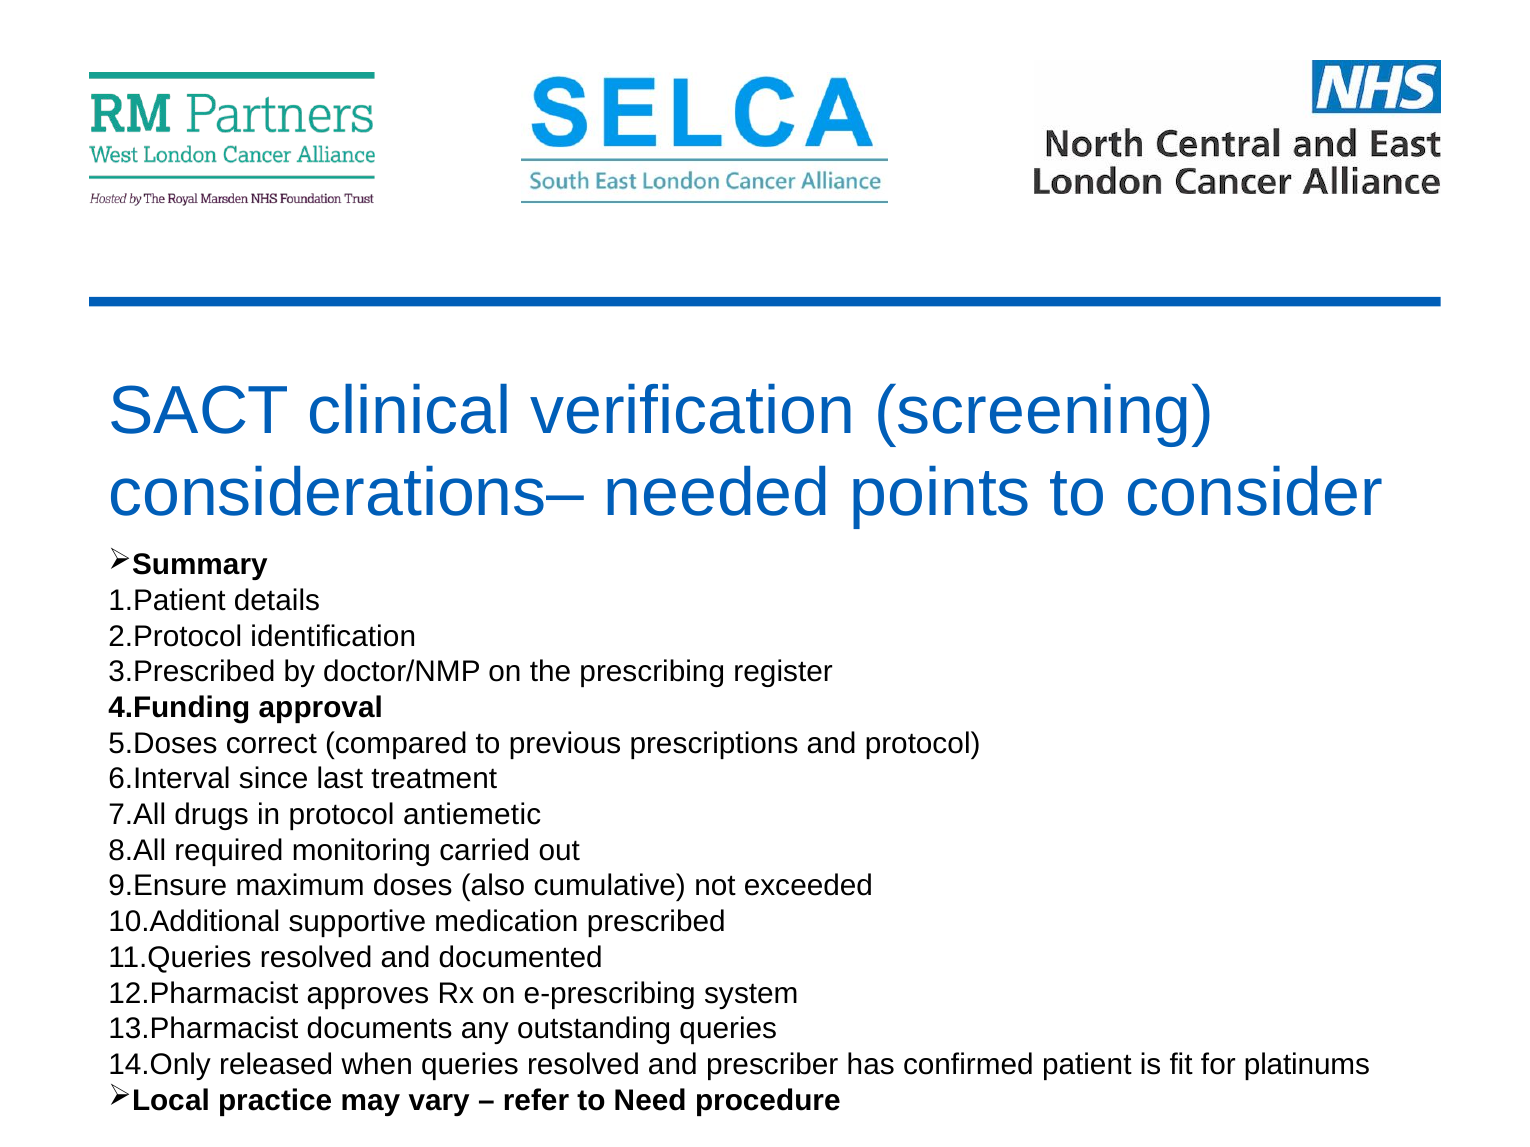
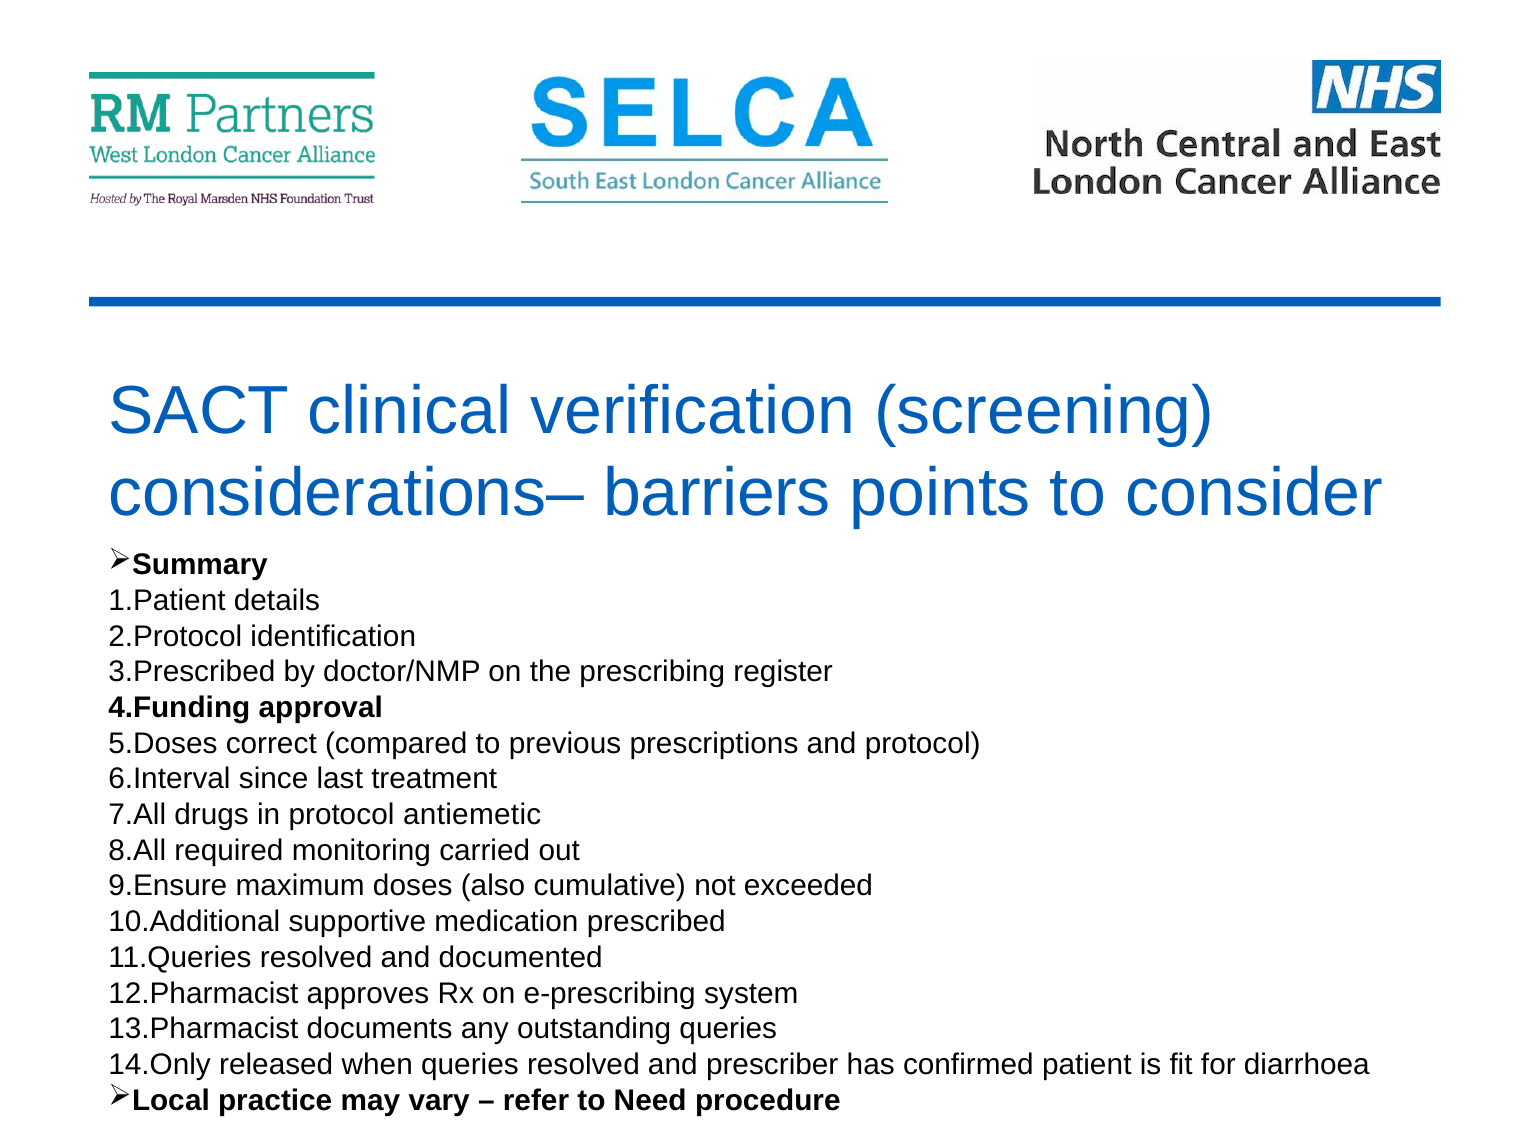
needed: needed -> barriers
platinums: platinums -> diarrhoea
